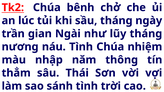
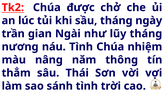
bênh: bênh -> được
nhập: nhập -> nâng
